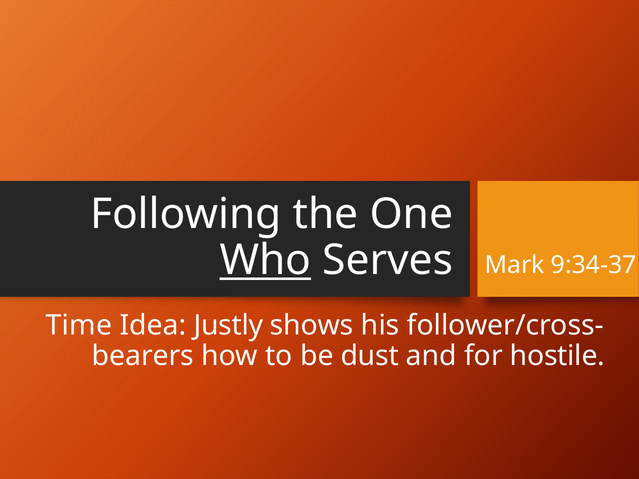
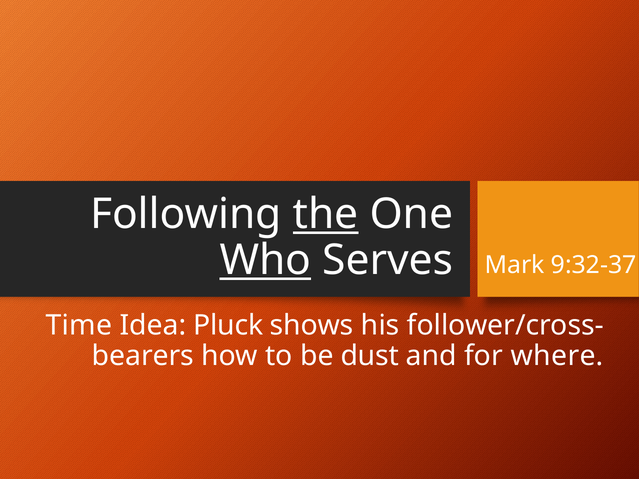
the underline: none -> present
9:34-37: 9:34-37 -> 9:32-37
Justly: Justly -> Pluck
hostile: hostile -> where
